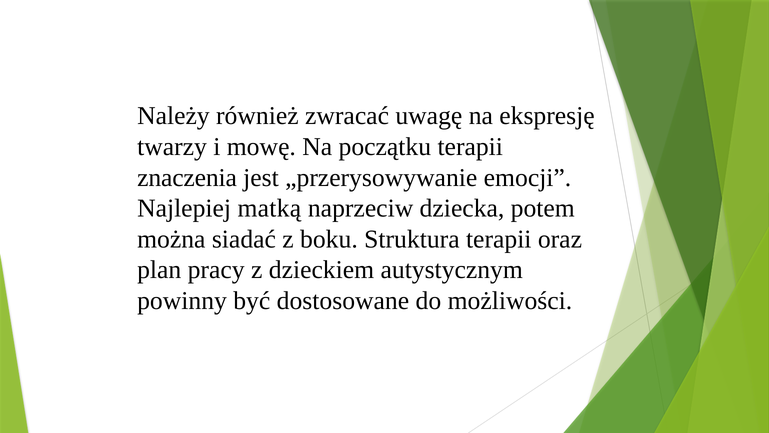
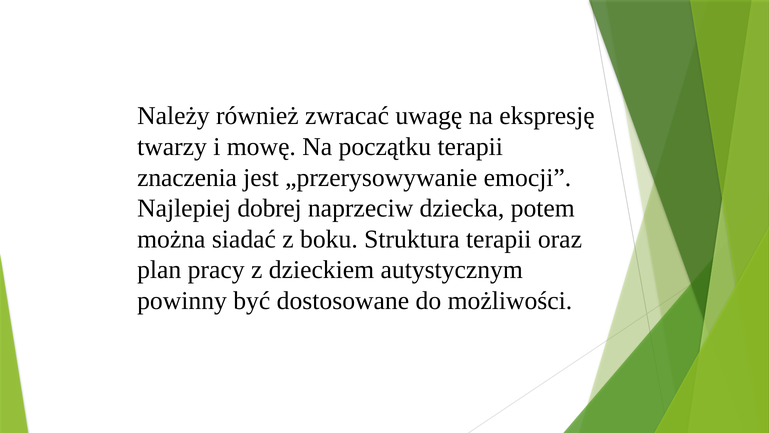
matką: matką -> dobrej
